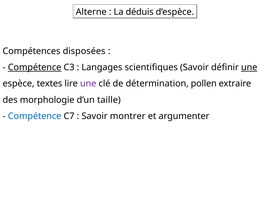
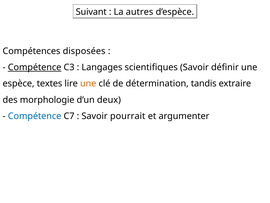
Alterne: Alterne -> Suivant
déduis: déduis -> autres
une at (249, 67) underline: present -> none
une at (88, 83) colour: purple -> orange
pollen: pollen -> tandis
taille: taille -> deux
montrer: montrer -> pourrait
